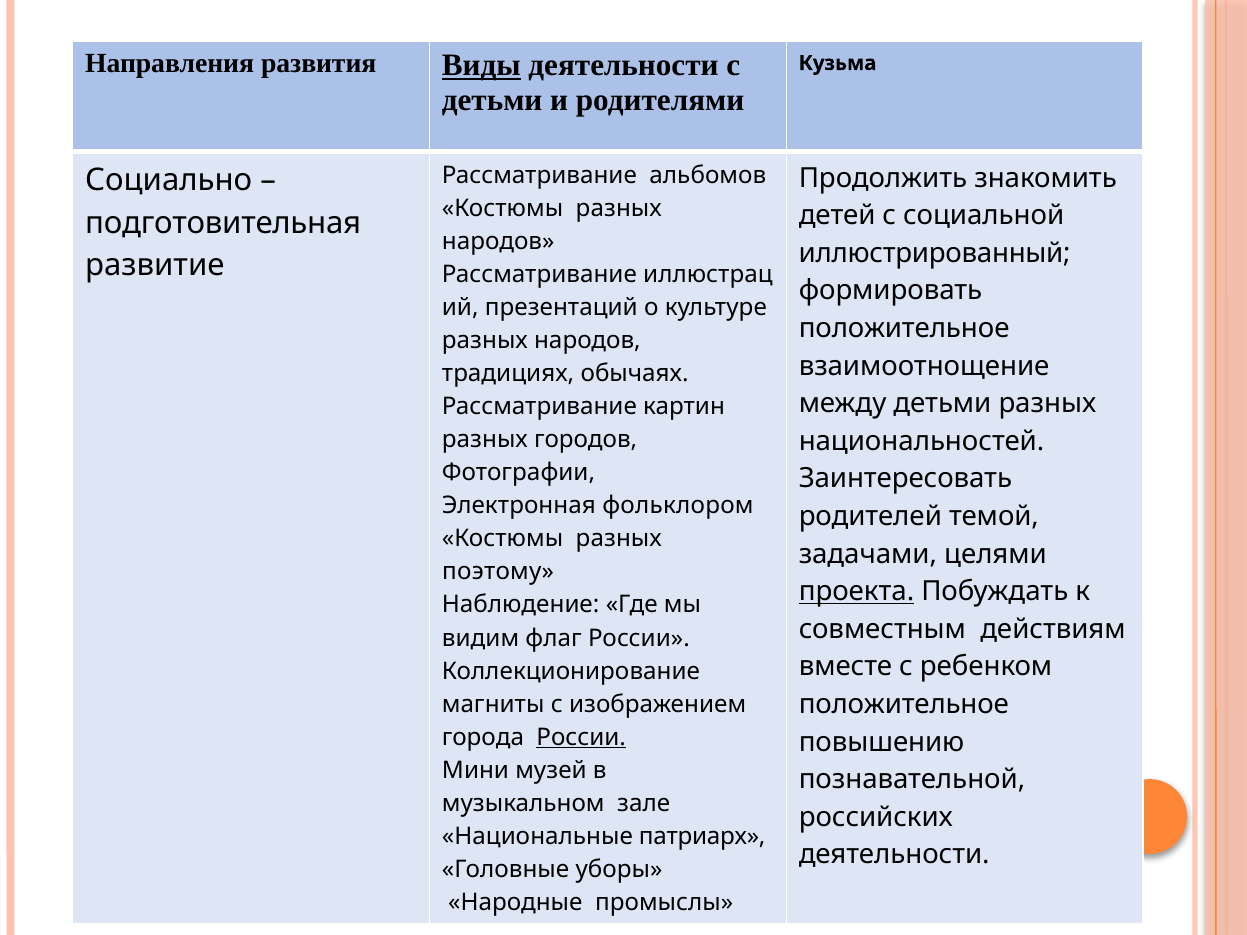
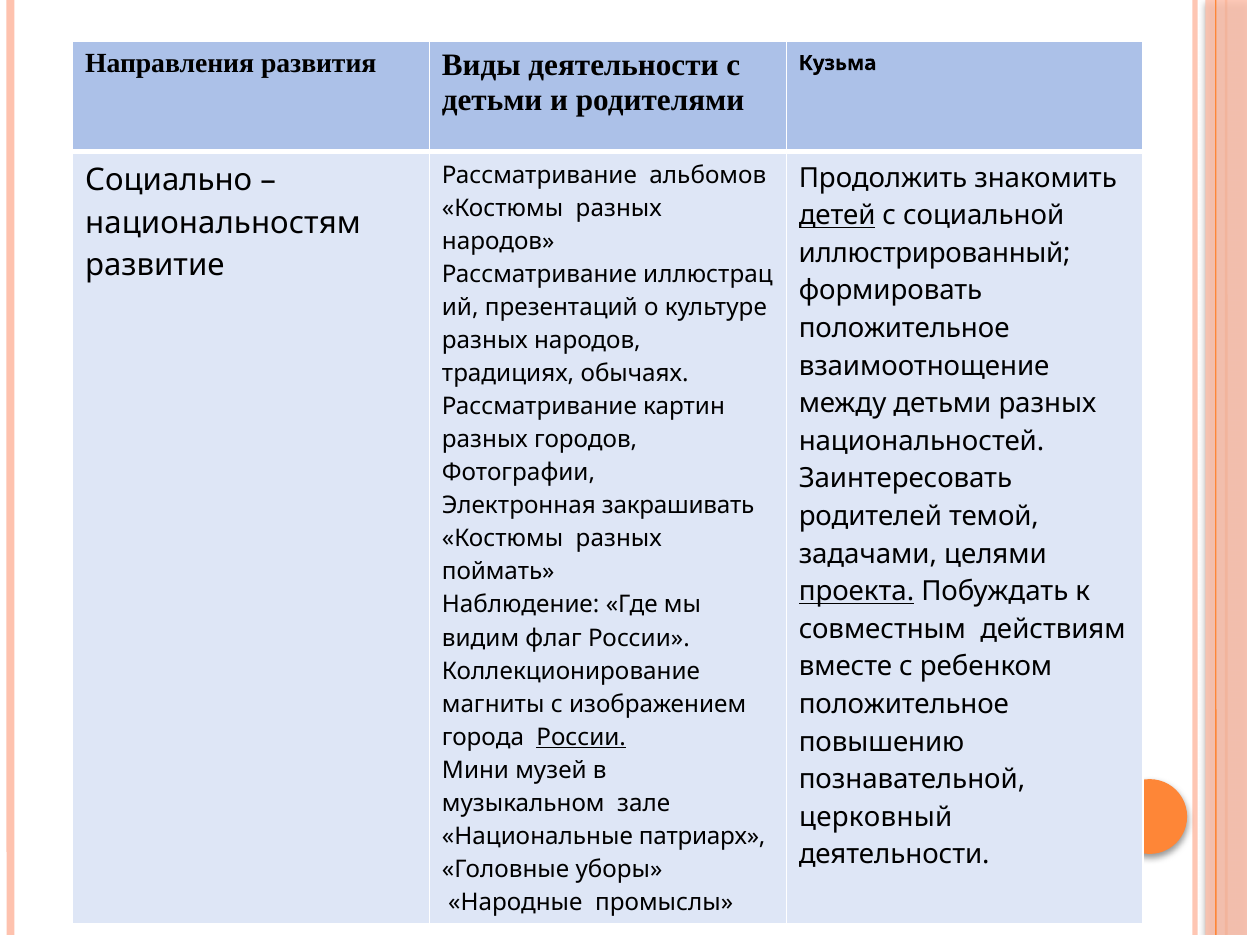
Виды underline: present -> none
детей underline: none -> present
подготовительная: подготовительная -> национальностям
фольклором: фольклором -> закрашивать
поэтому: поэтому -> поймать
российских: российских -> церковный
